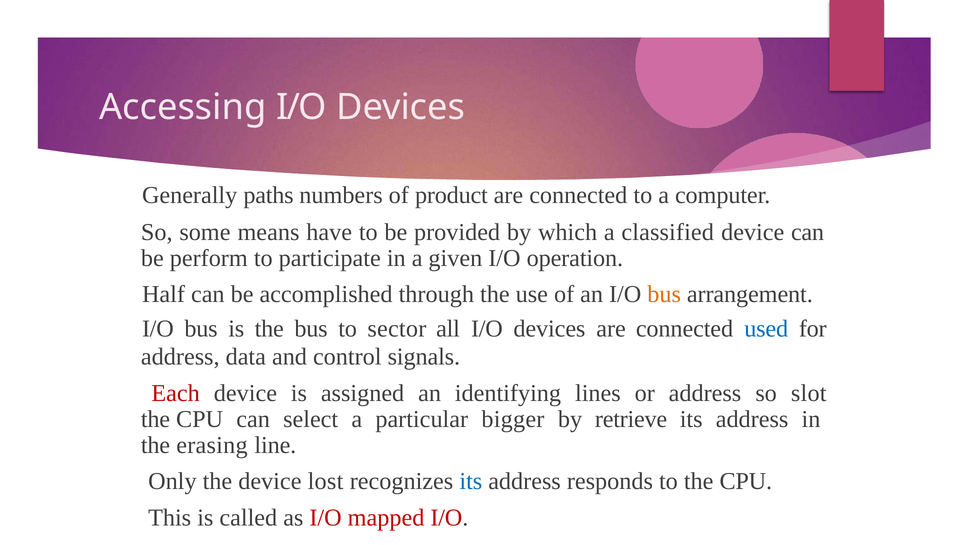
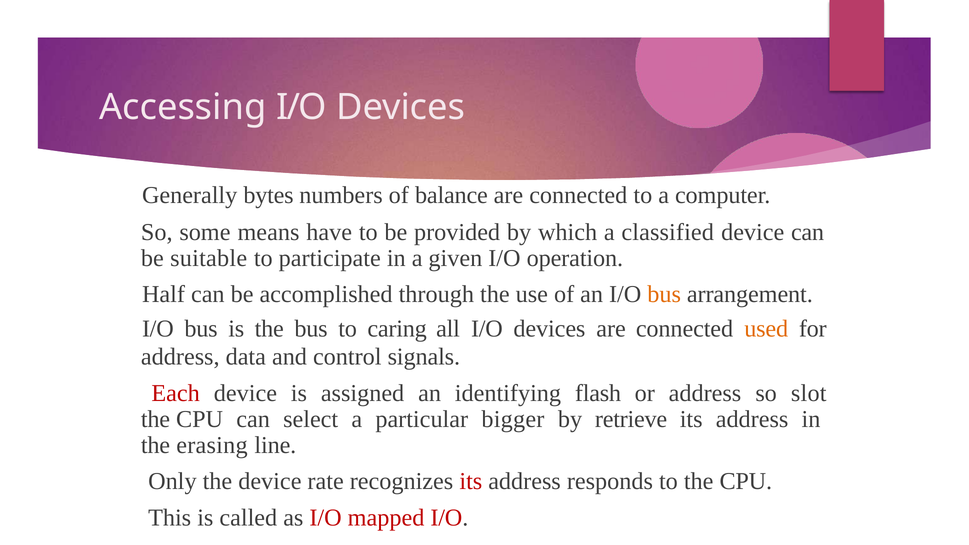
paths: paths -> bytes
product: product -> balance
perform: perform -> suitable
sector: sector -> caring
used colour: blue -> orange
lines: lines -> flash
lost: lost -> rate
its at (471, 482) colour: blue -> red
